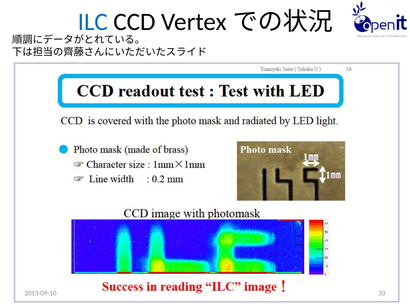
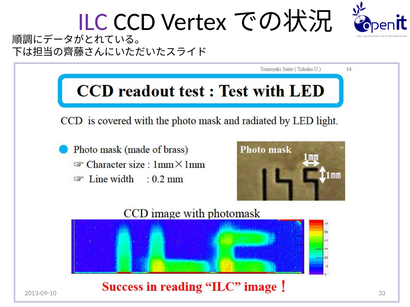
ILC colour: blue -> purple
